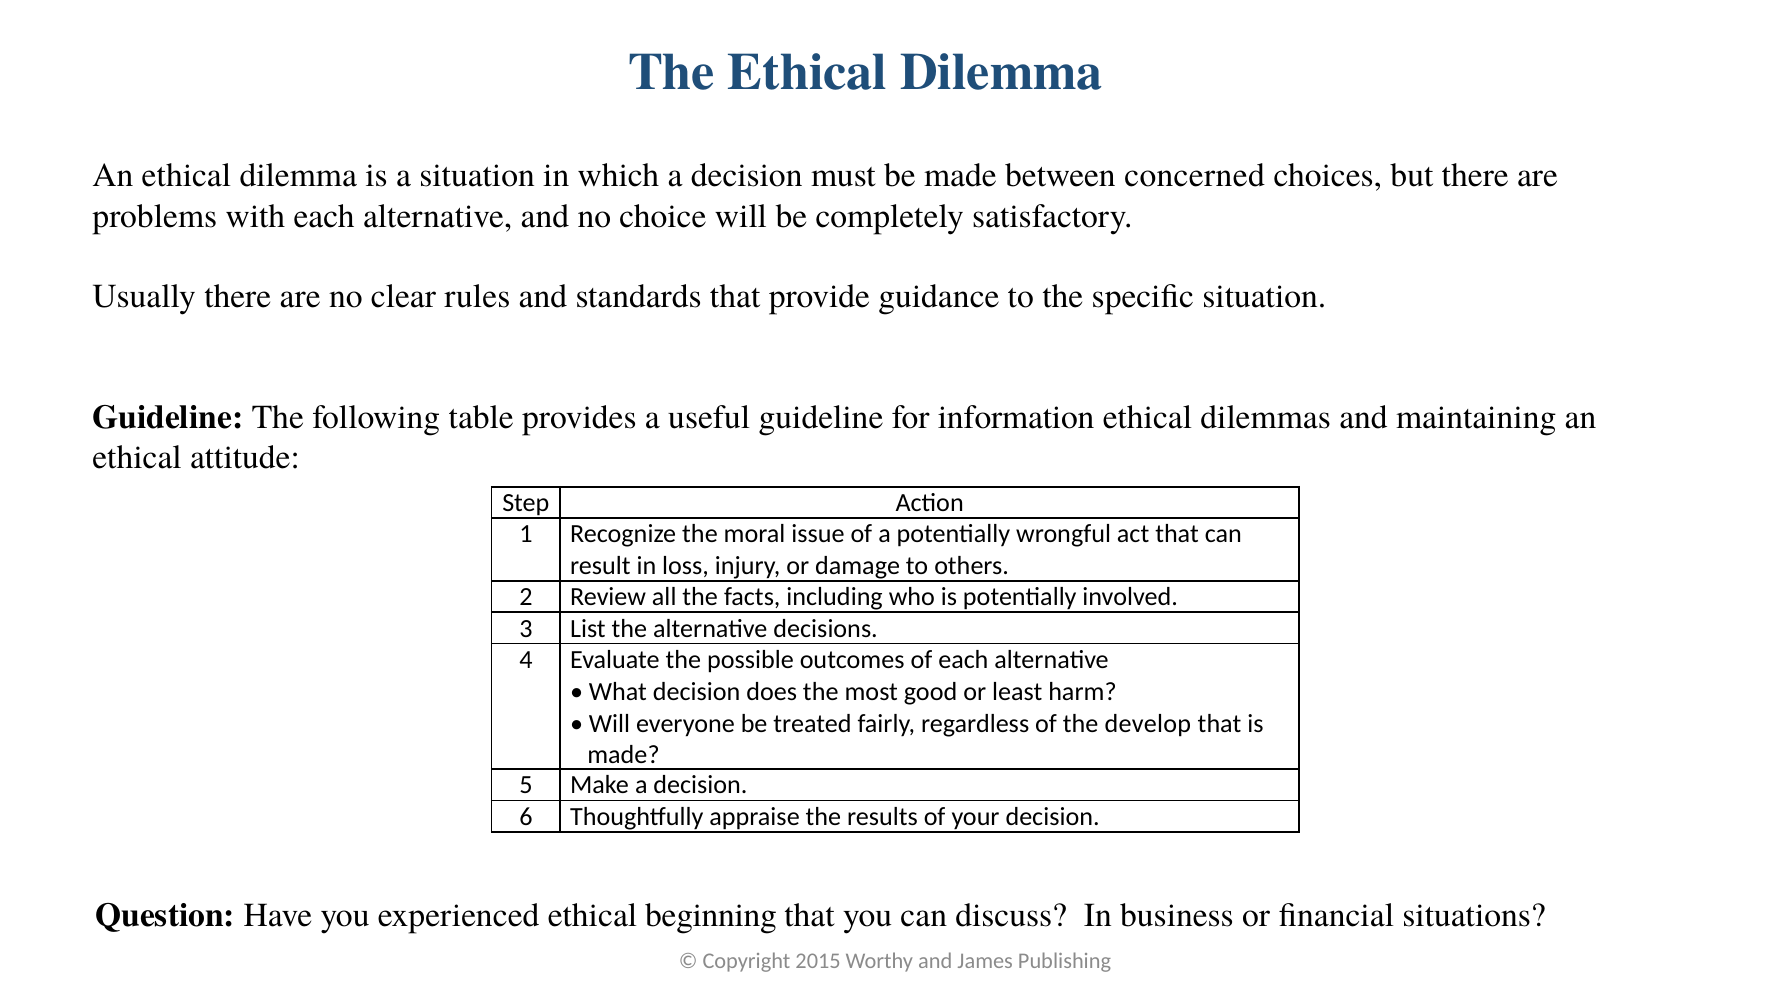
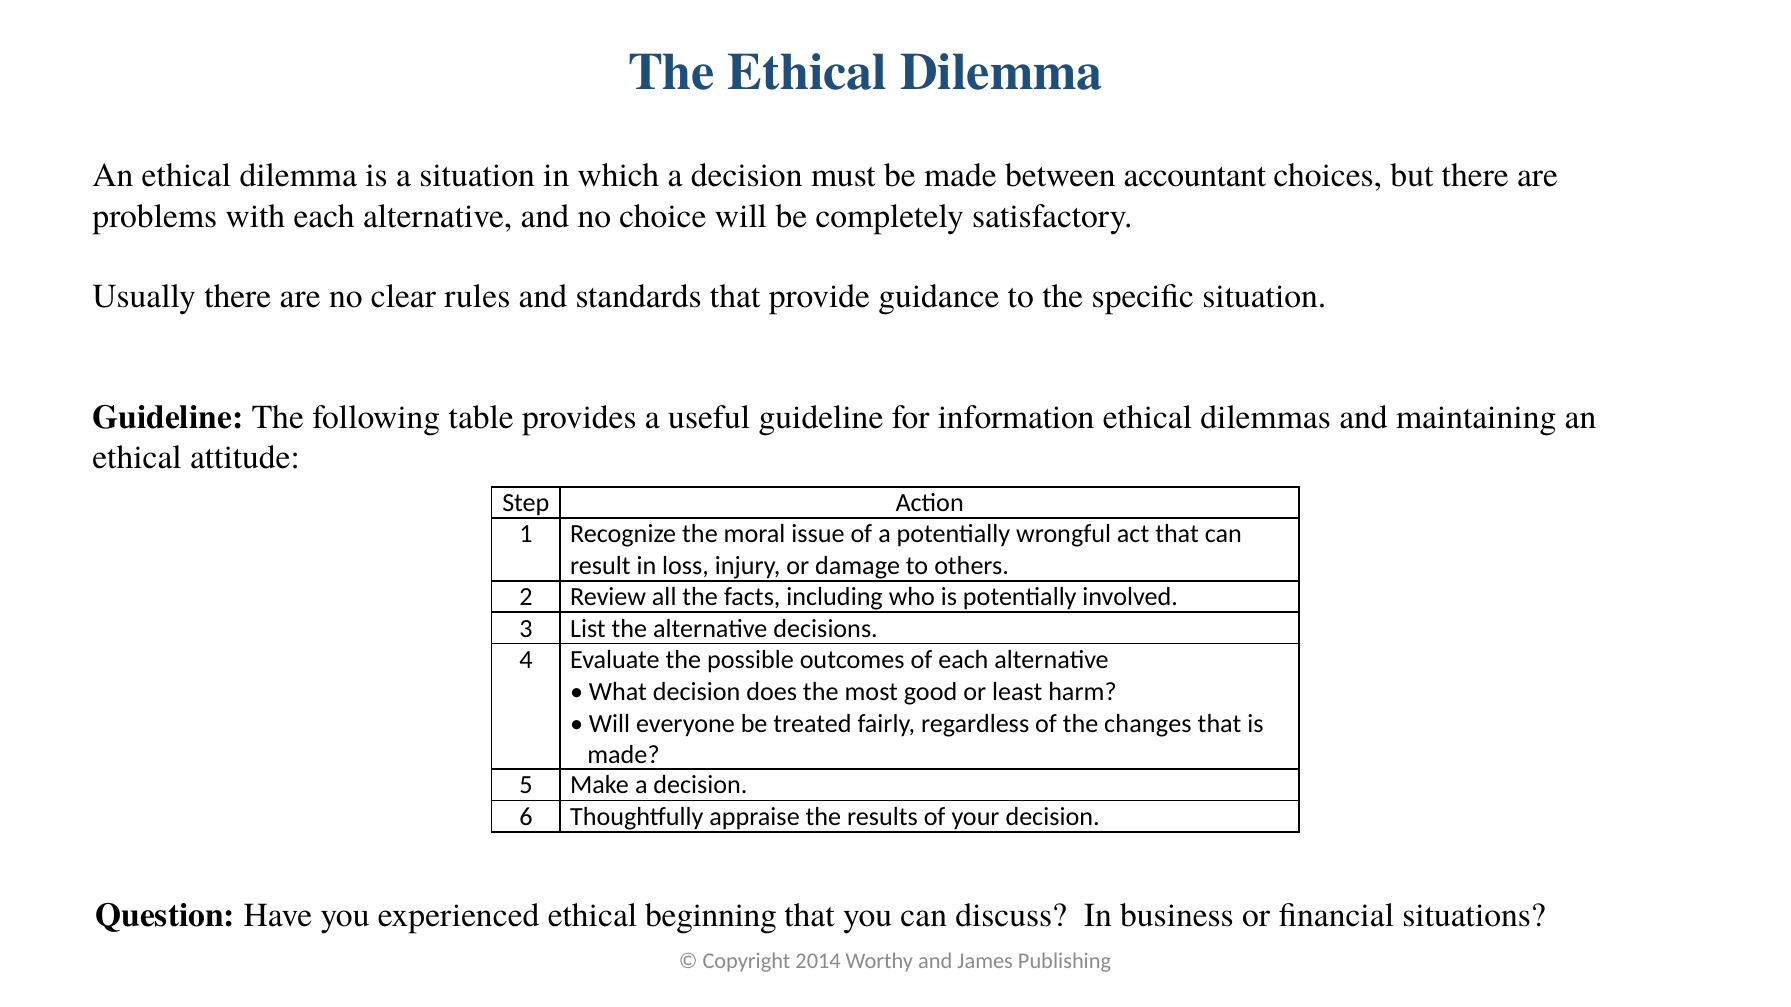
concerned: concerned -> accountant
develop: develop -> changes
2015: 2015 -> 2014
